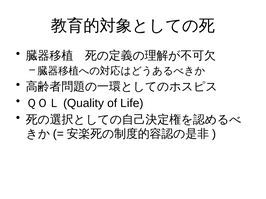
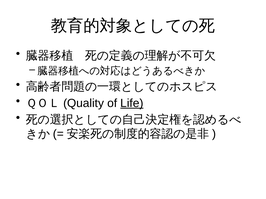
Life underline: none -> present
